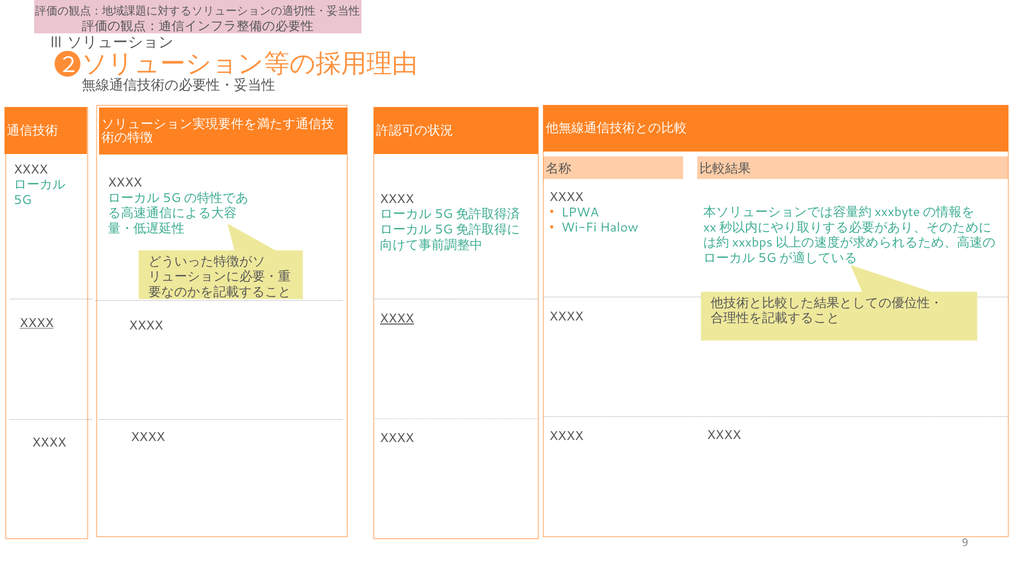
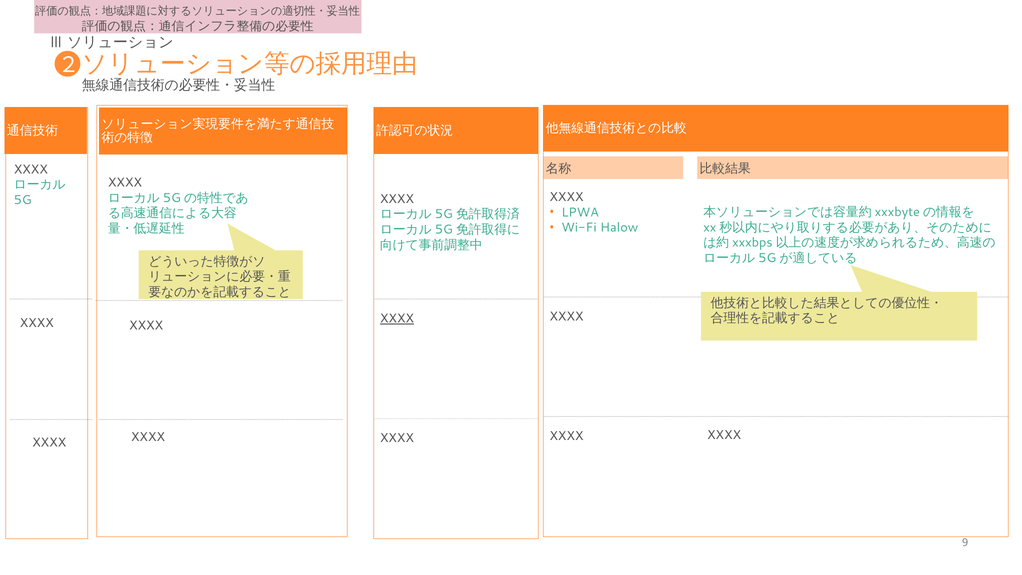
XXXX at (37, 323) underline: present -> none
